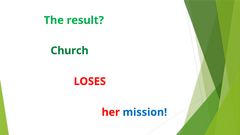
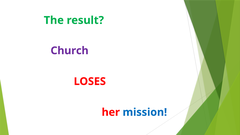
Church colour: green -> purple
